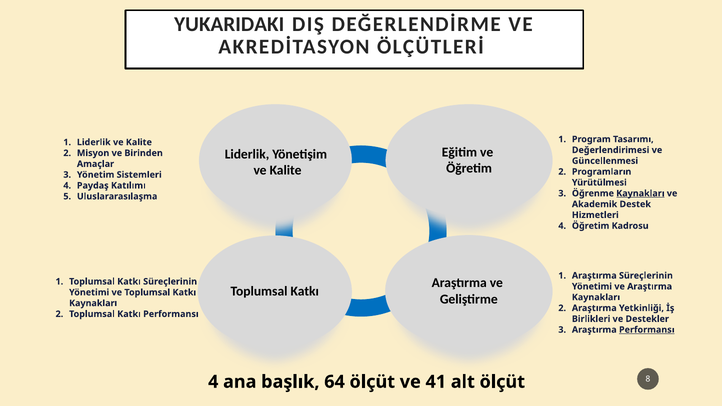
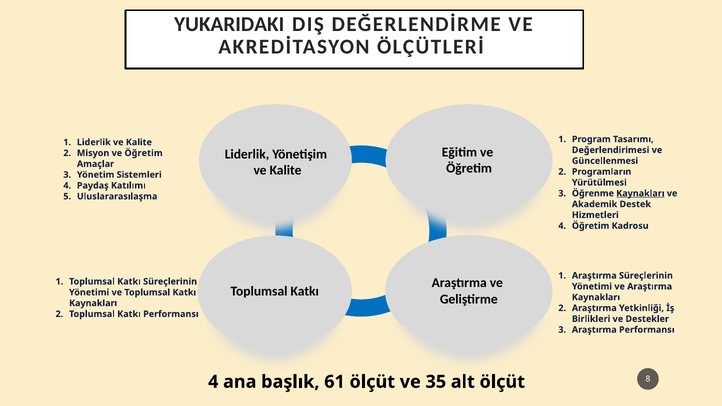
Misyon ve Birinden: Birinden -> Öğretim
Performansı at (647, 330) underline: present -> none
64: 64 -> 61
41: 41 -> 35
